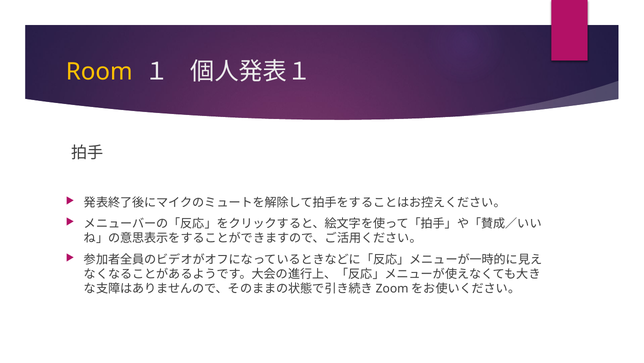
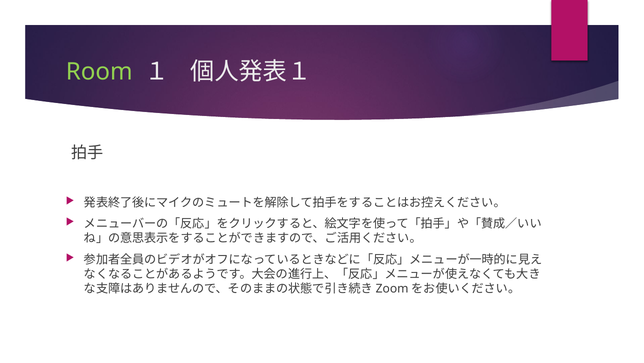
Room colour: yellow -> light green
